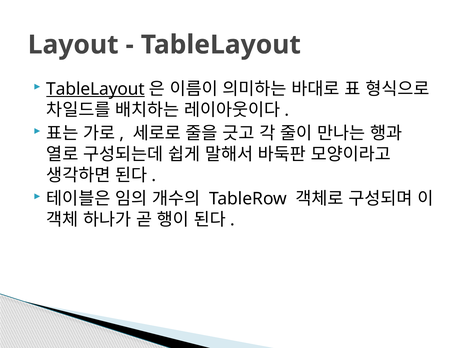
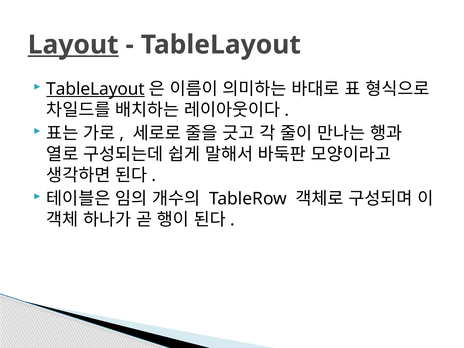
Layout underline: none -> present
